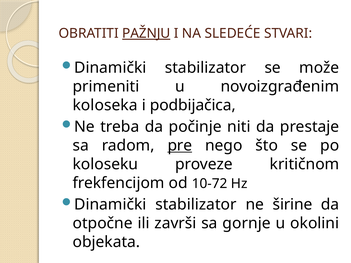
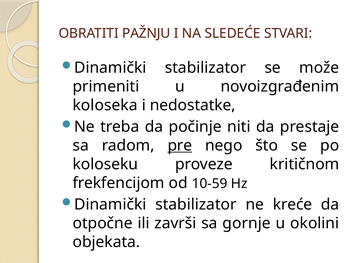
PAŽNJU underline: present -> none
podbijačica: podbijačica -> nedostatke
10-72: 10-72 -> 10-59
širine: širine -> kreće
